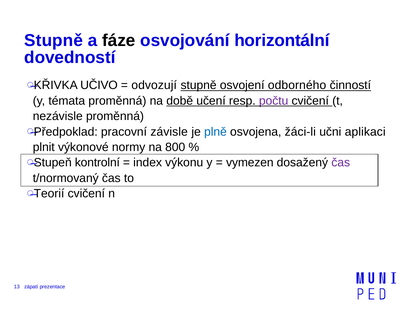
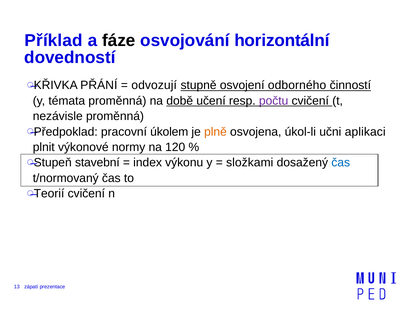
Stupně at (54, 40): Stupně -> Příklad
UČIVO: UČIVO -> PŘÁNÍ
závisle: závisle -> úkolem
plně colour: blue -> orange
žáci-li: žáci-li -> úkol-li
800: 800 -> 120
kontrolní: kontrolní -> stavební
vymezen: vymezen -> složkami
čas at (341, 162) colour: purple -> blue
